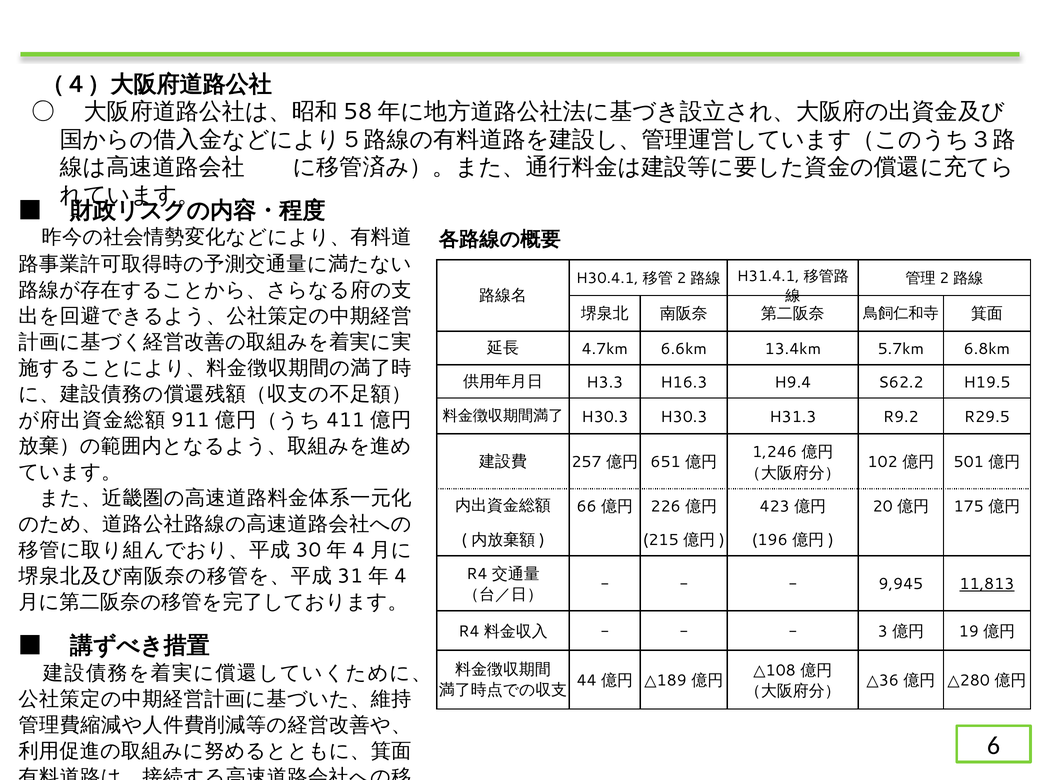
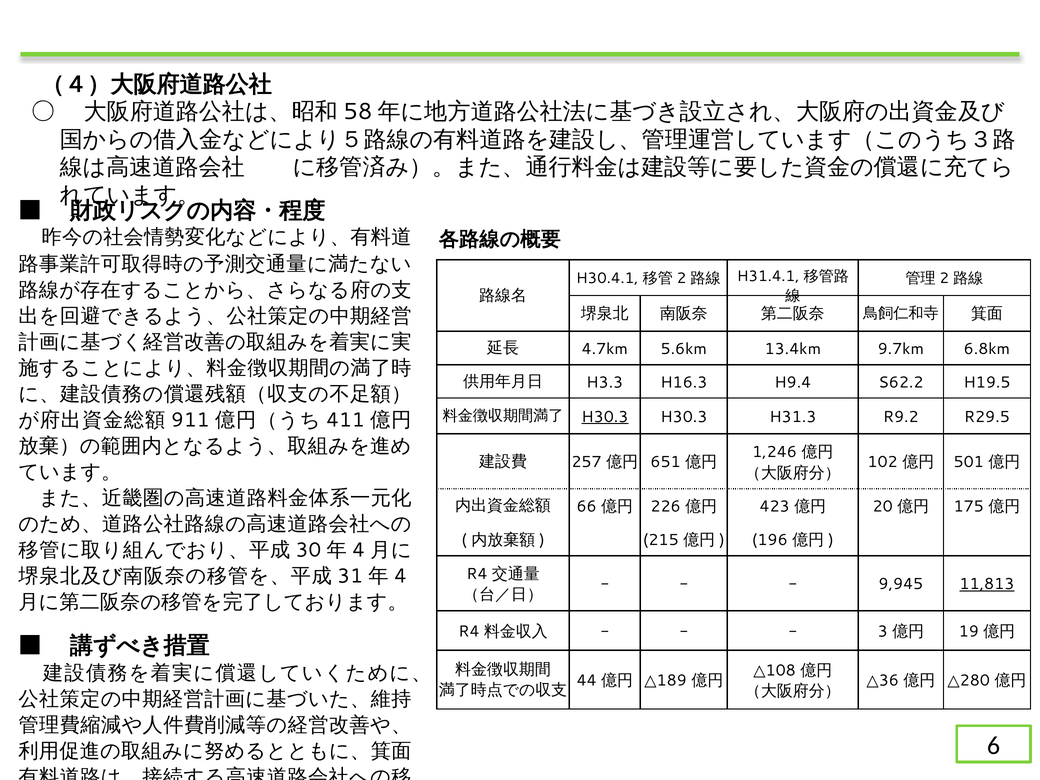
6.6km: 6.6km -> 5.6km
5.7km: 5.7km -> 9.7km
H30.3 at (605, 417) underline: none -> present
